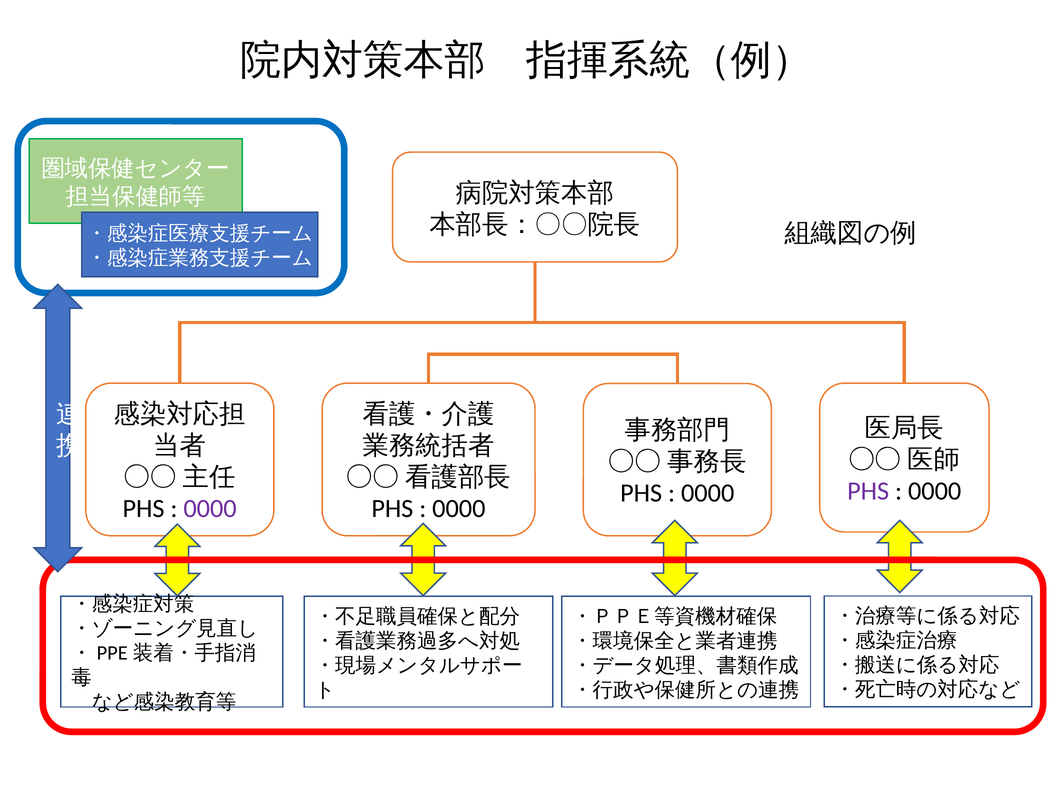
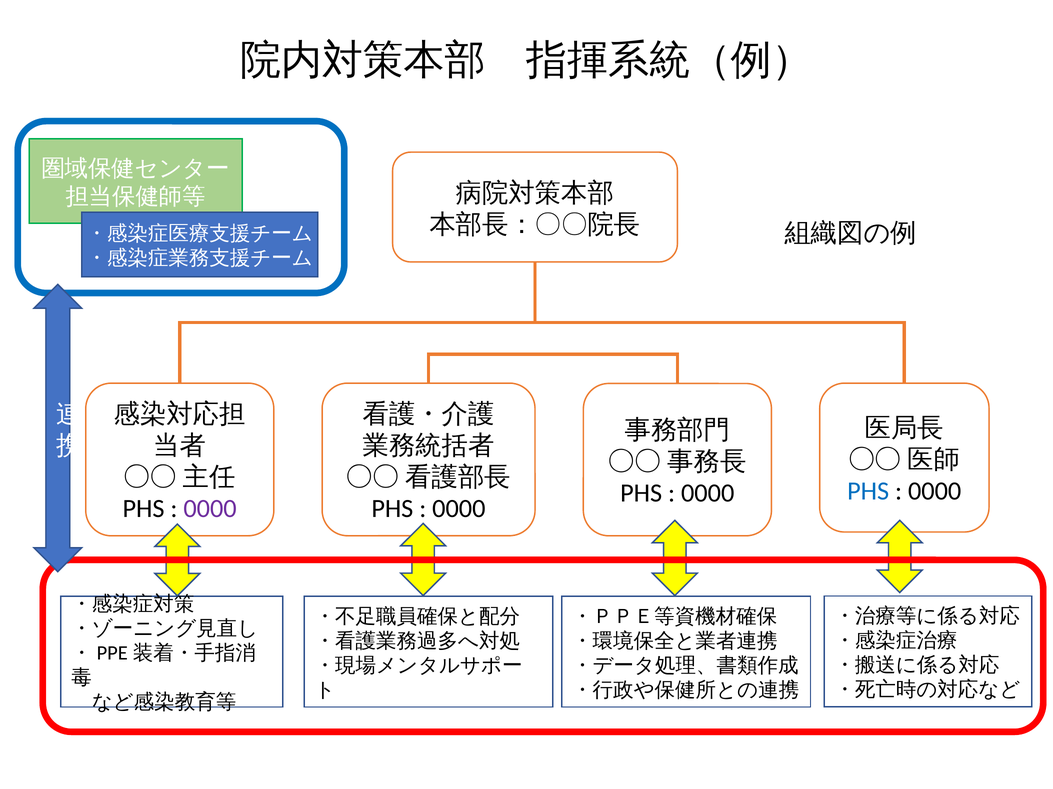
PHS at (868, 491) colour: purple -> blue
